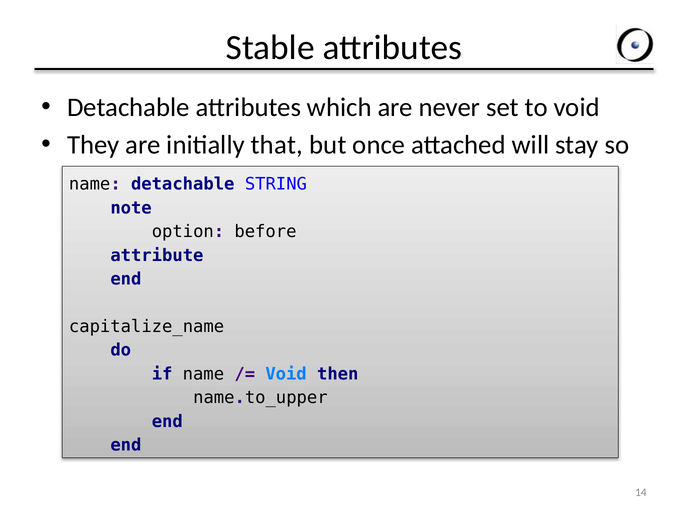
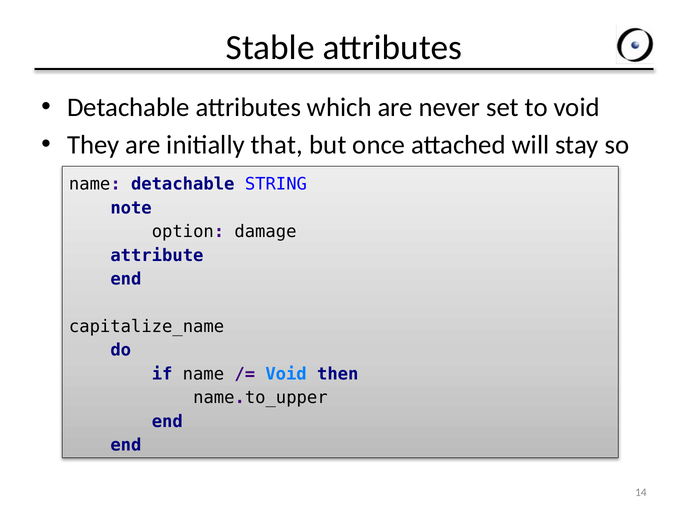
before: before -> damage
